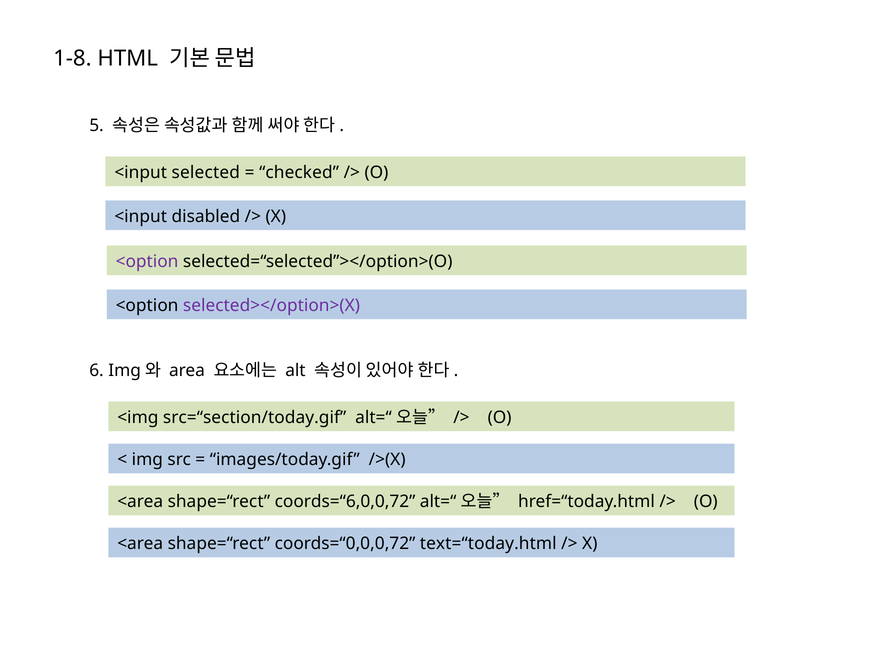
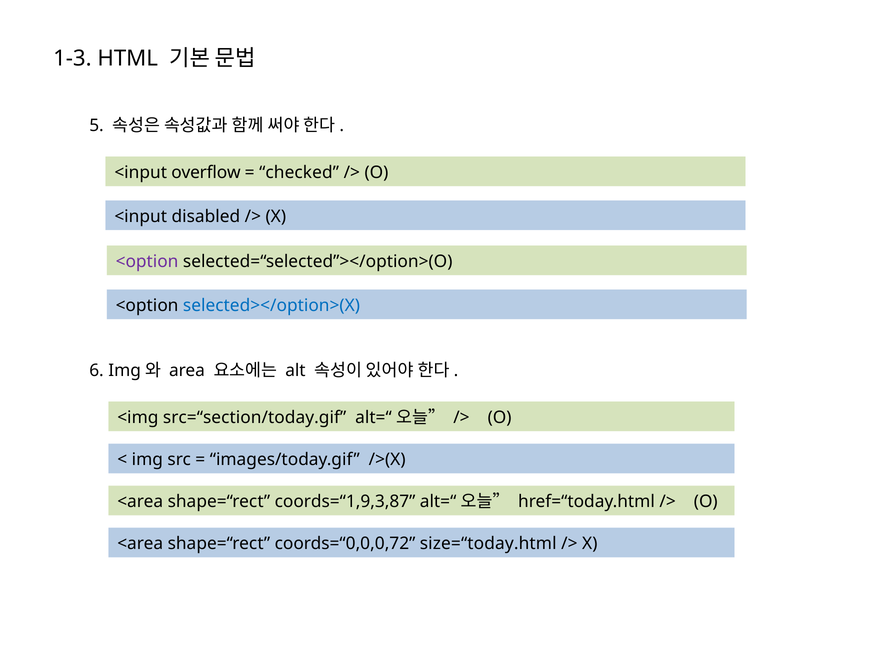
1-8: 1-8 -> 1-3
selected: selected -> overflow
selected></option>(X colour: purple -> blue
coords=“6,0,0,72: coords=“6,0,0,72 -> coords=“1,9,3,87
text=“today.html: text=“today.html -> size=“today.html
